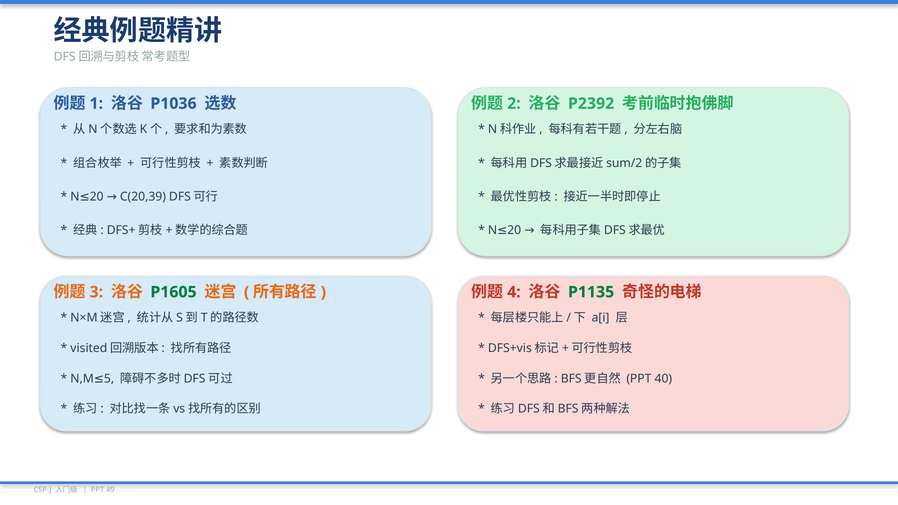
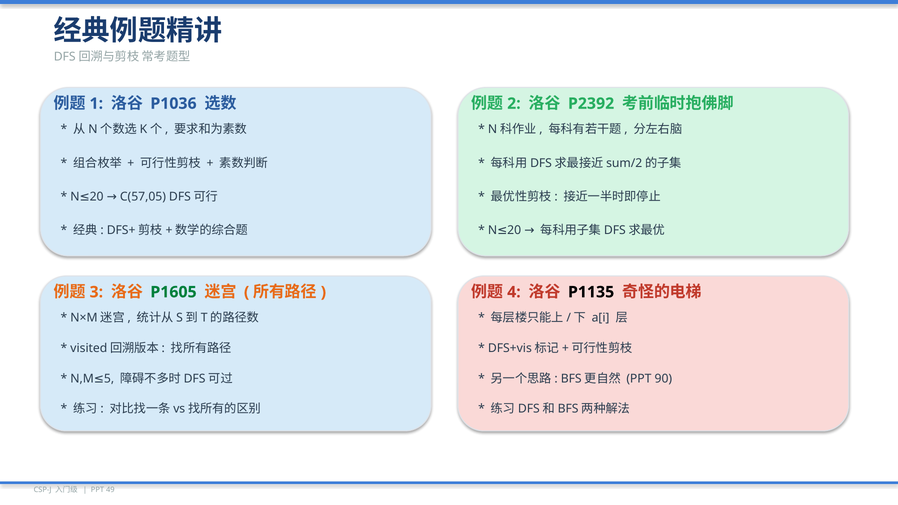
C(20,39: C(20,39 -> C(57,05
P1135 colour: green -> black
40: 40 -> 90
